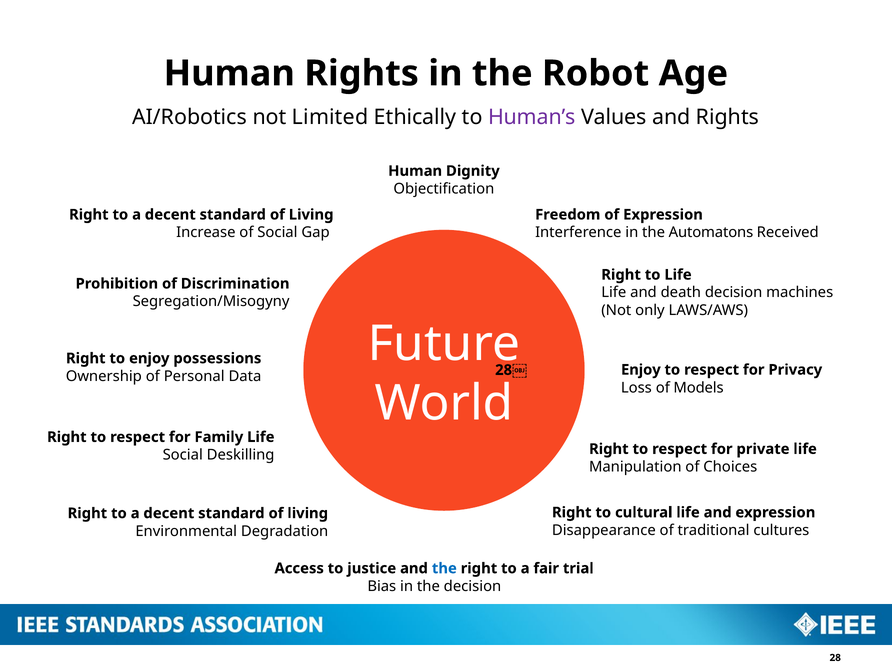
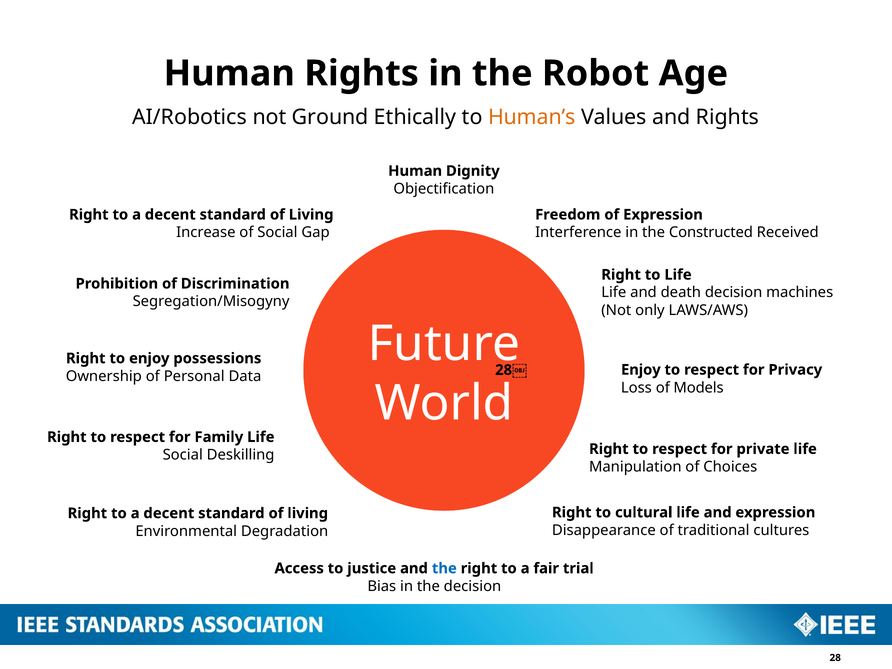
Limited: Limited -> Ground
Human’s colour: purple -> orange
Automatons: Automatons -> Constructed
